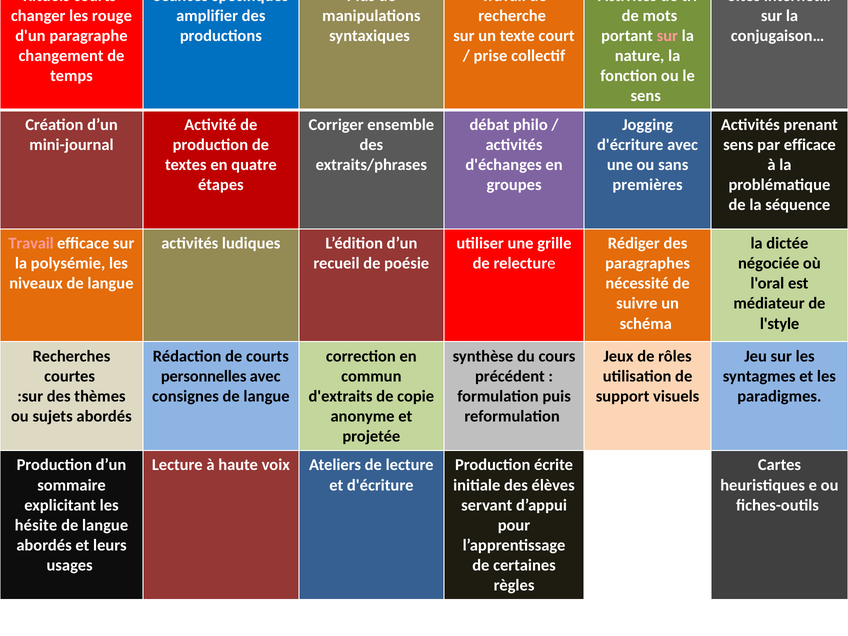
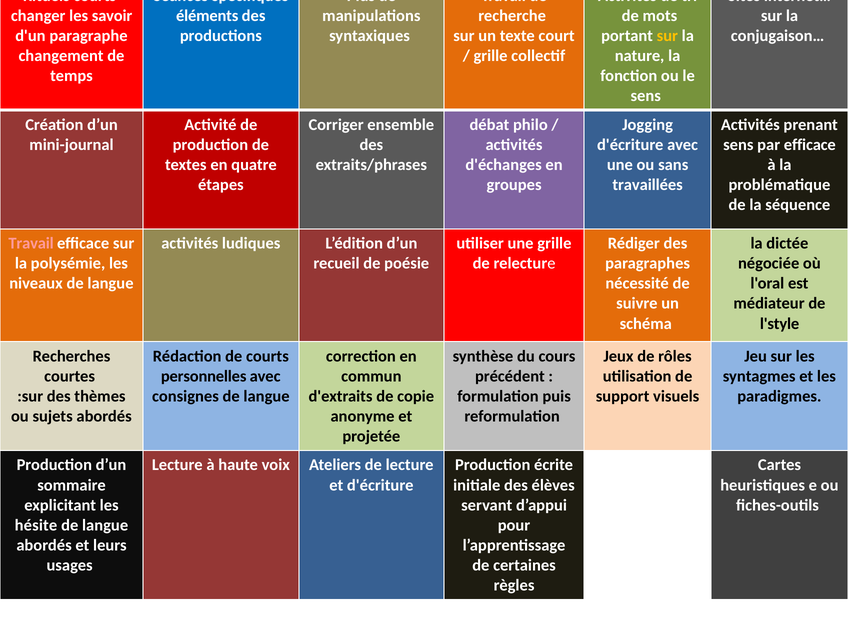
rouge: rouge -> savoir
amplifier: amplifier -> éléments
sur at (667, 36) colour: pink -> yellow
prise at (490, 56): prise -> grille
premières: premières -> travaillées
